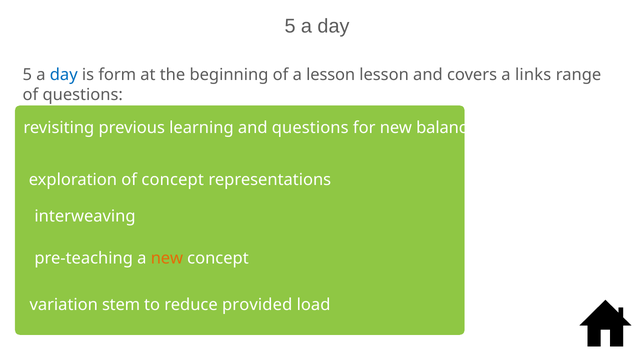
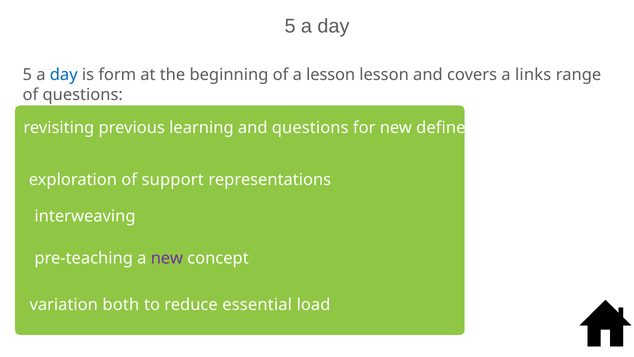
balance: balance -> defined
of concept: concept -> support
new at (167, 258) colour: orange -> purple
stem: stem -> both
provided: provided -> essential
